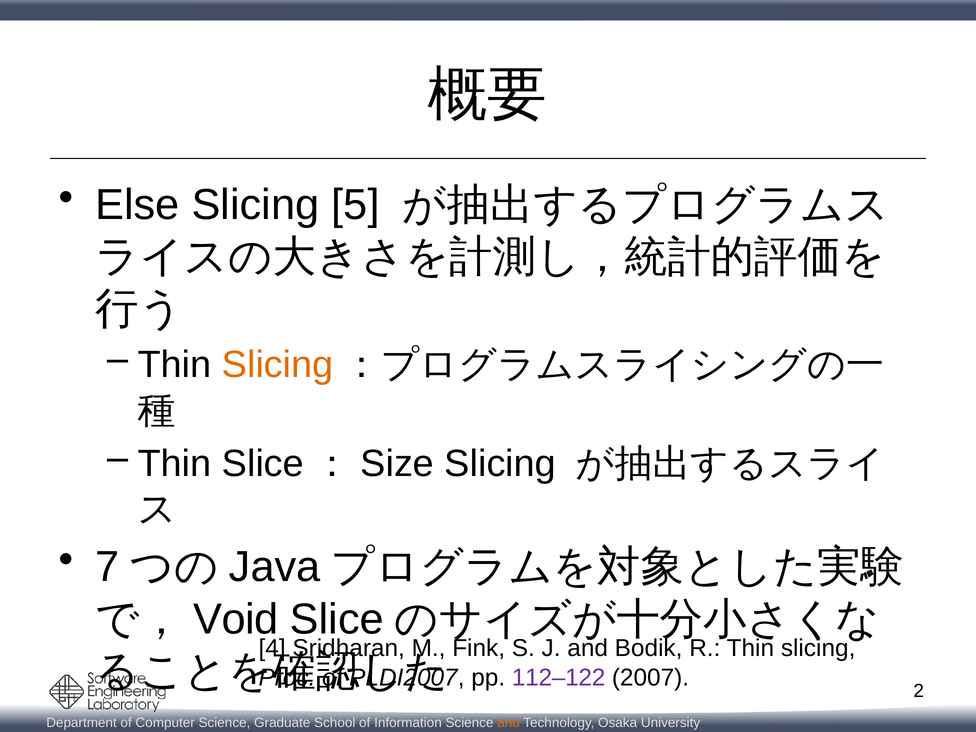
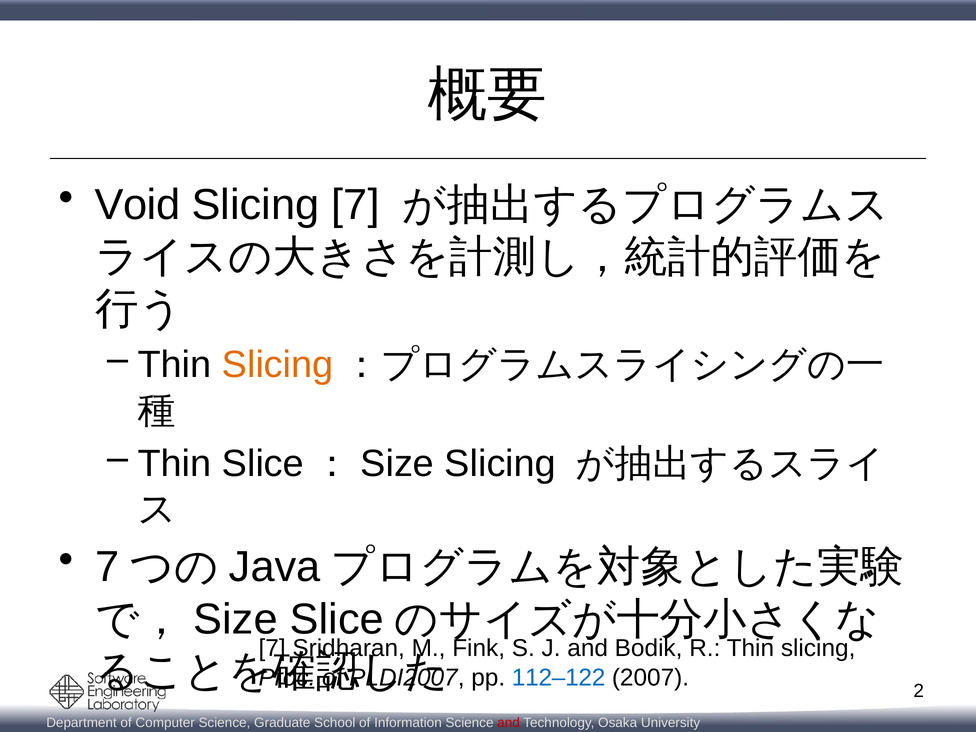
Else: Else -> Void
Slicing 5: 5 -> 7
Void at (236, 619): Void -> Size
4 at (272, 648): 4 -> 7
112–122 colour: purple -> blue
and at (509, 723) colour: orange -> red
